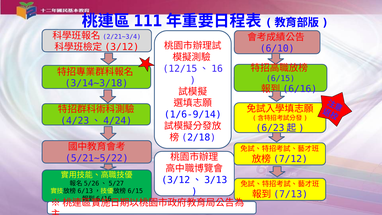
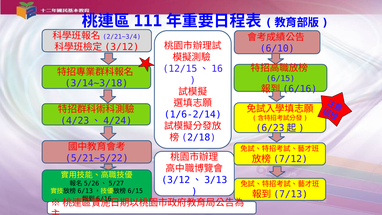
1/6-9/14: 1/6-9/14 -> 1/6-2/14
